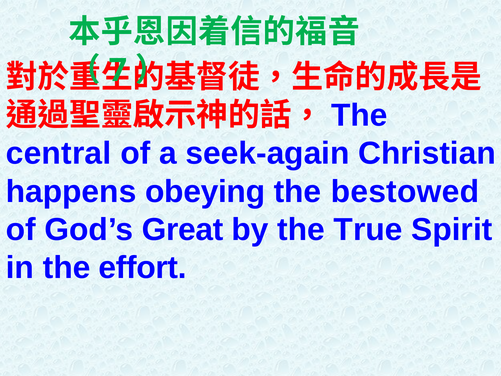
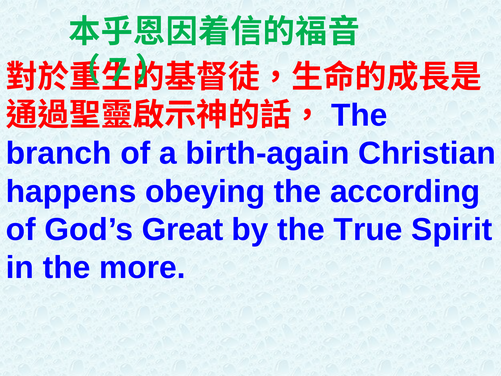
central: central -> branch
seek-again: seek-again -> birth-again
bestowed: bestowed -> according
effort: effort -> more
